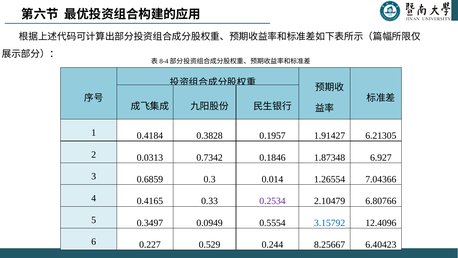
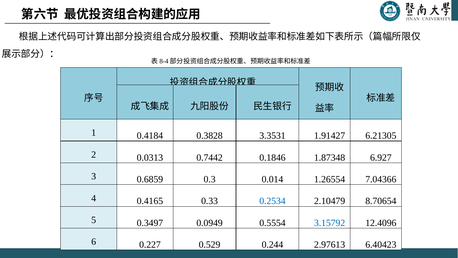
0.1957: 0.1957 -> 3.3531
0.7342: 0.7342 -> 0.7442
0.2534 colour: purple -> blue
6.80766: 6.80766 -> 8.70654
8.25667: 8.25667 -> 2.97613
